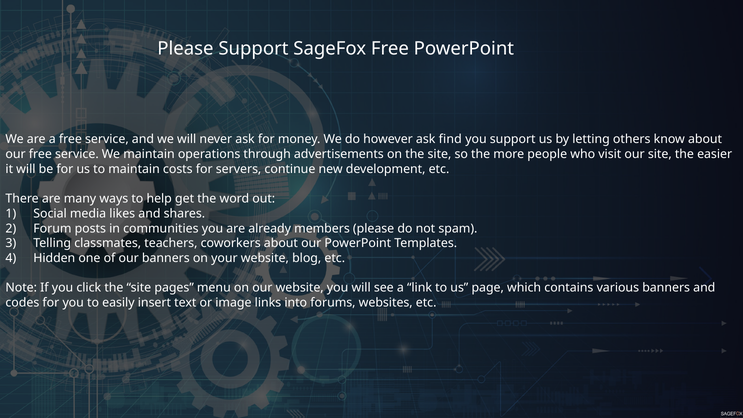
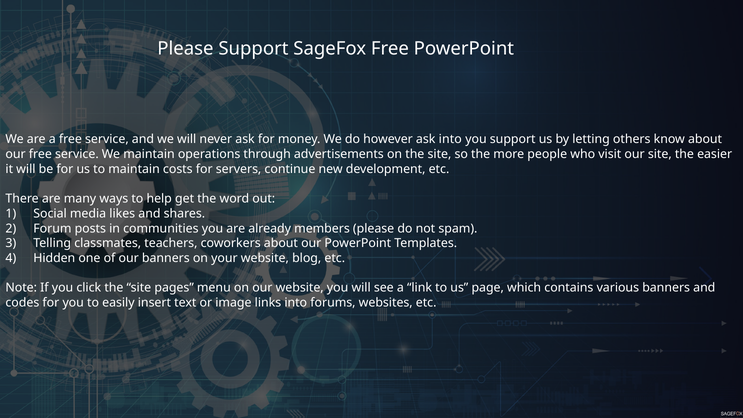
ask find: find -> into
